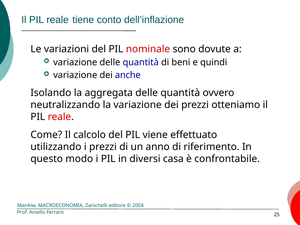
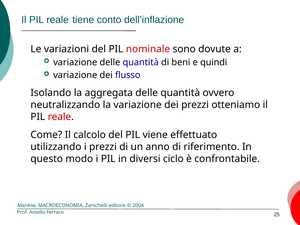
anche: anche -> flusso
casa: casa -> ciclo
